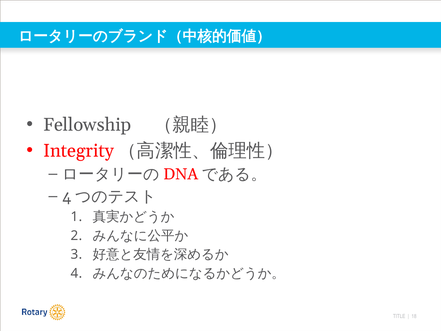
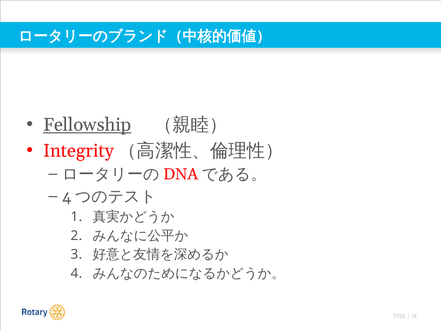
Fellowship underline: none -> present
